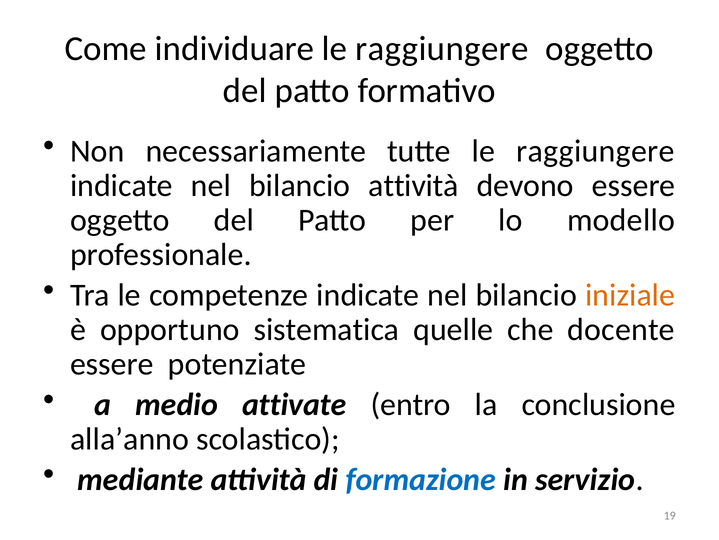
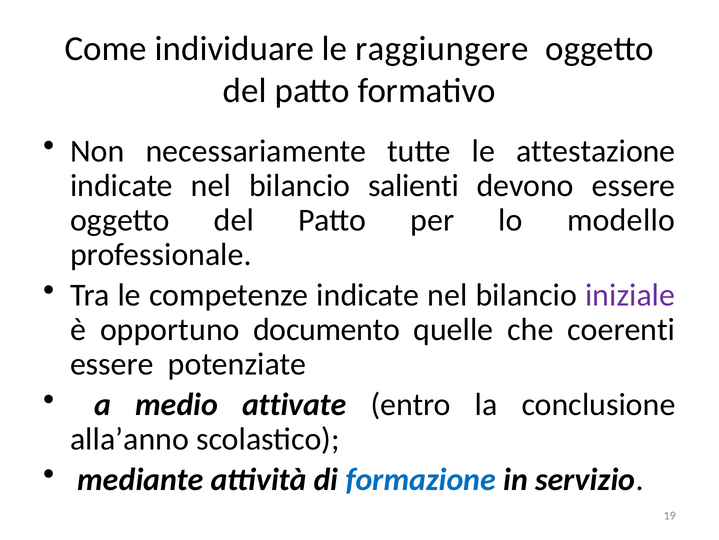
tutte le raggiungere: raggiungere -> attestazione
bilancio attività: attività -> salienti
iniziale colour: orange -> purple
sistematica: sistematica -> documento
docente: docente -> coerenti
